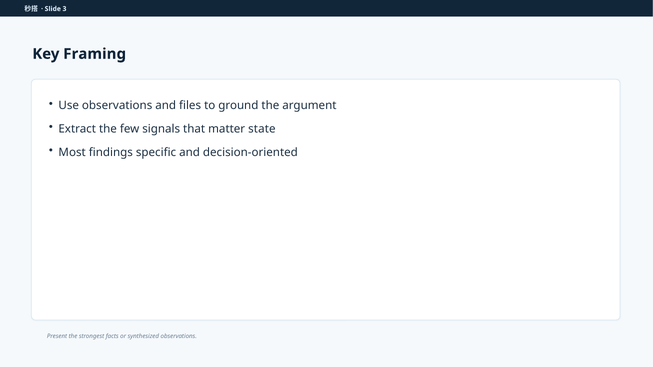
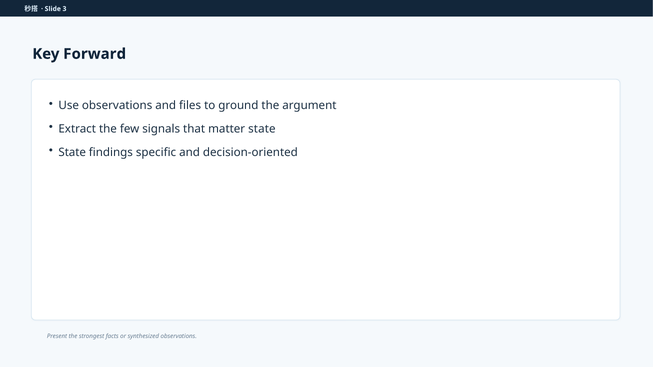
Framing: Framing -> Forward
Most at (72, 152): Most -> State
